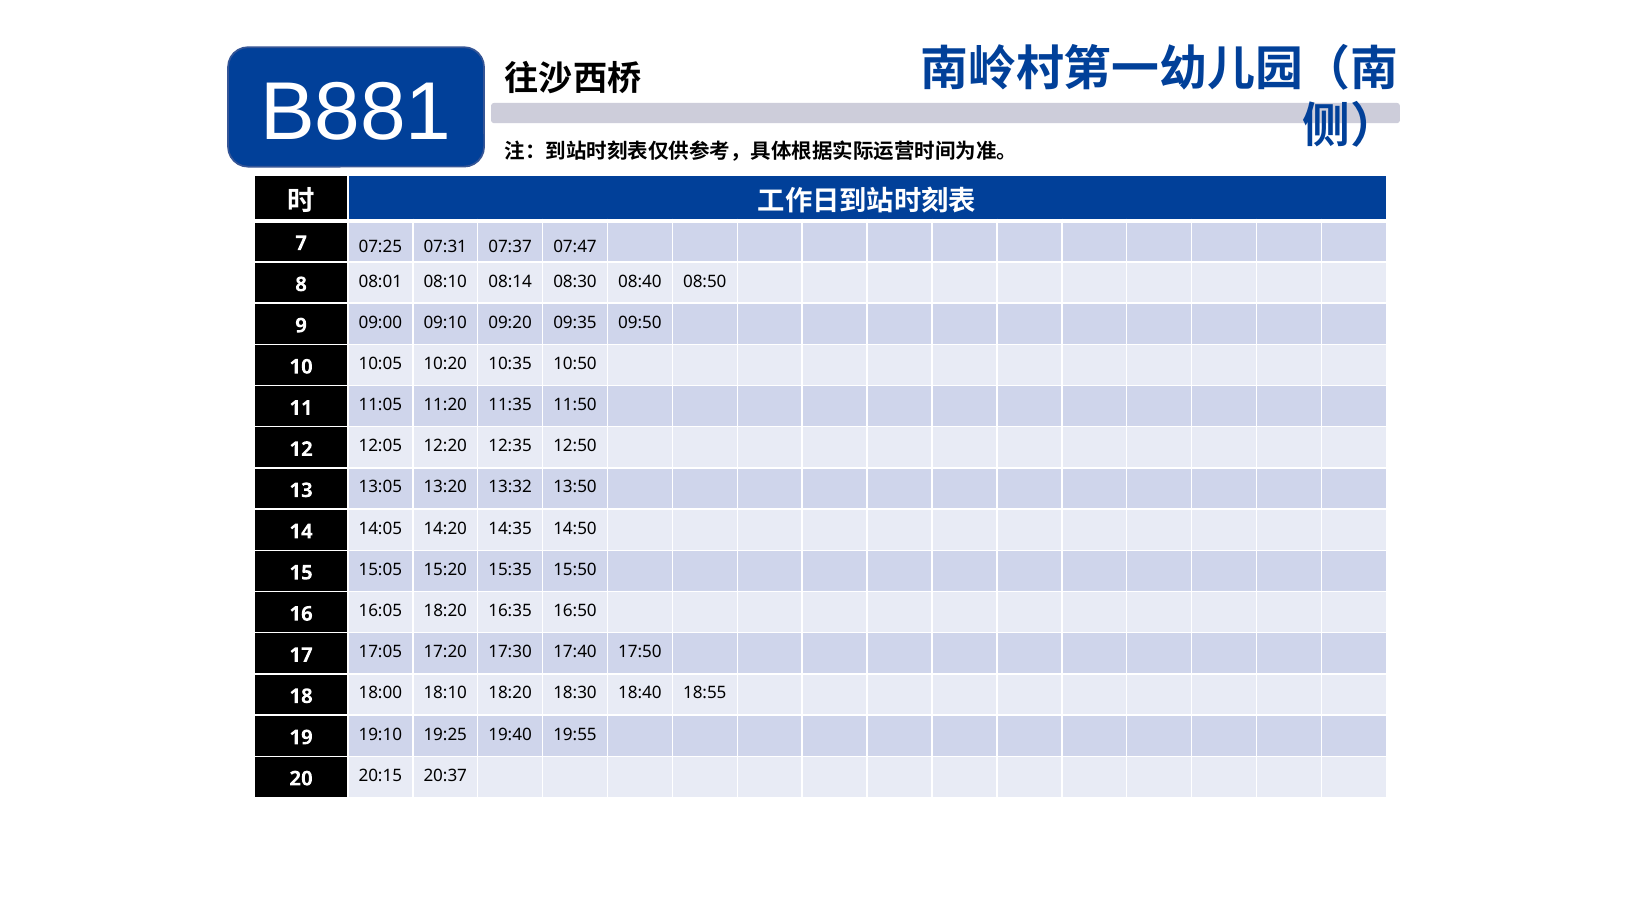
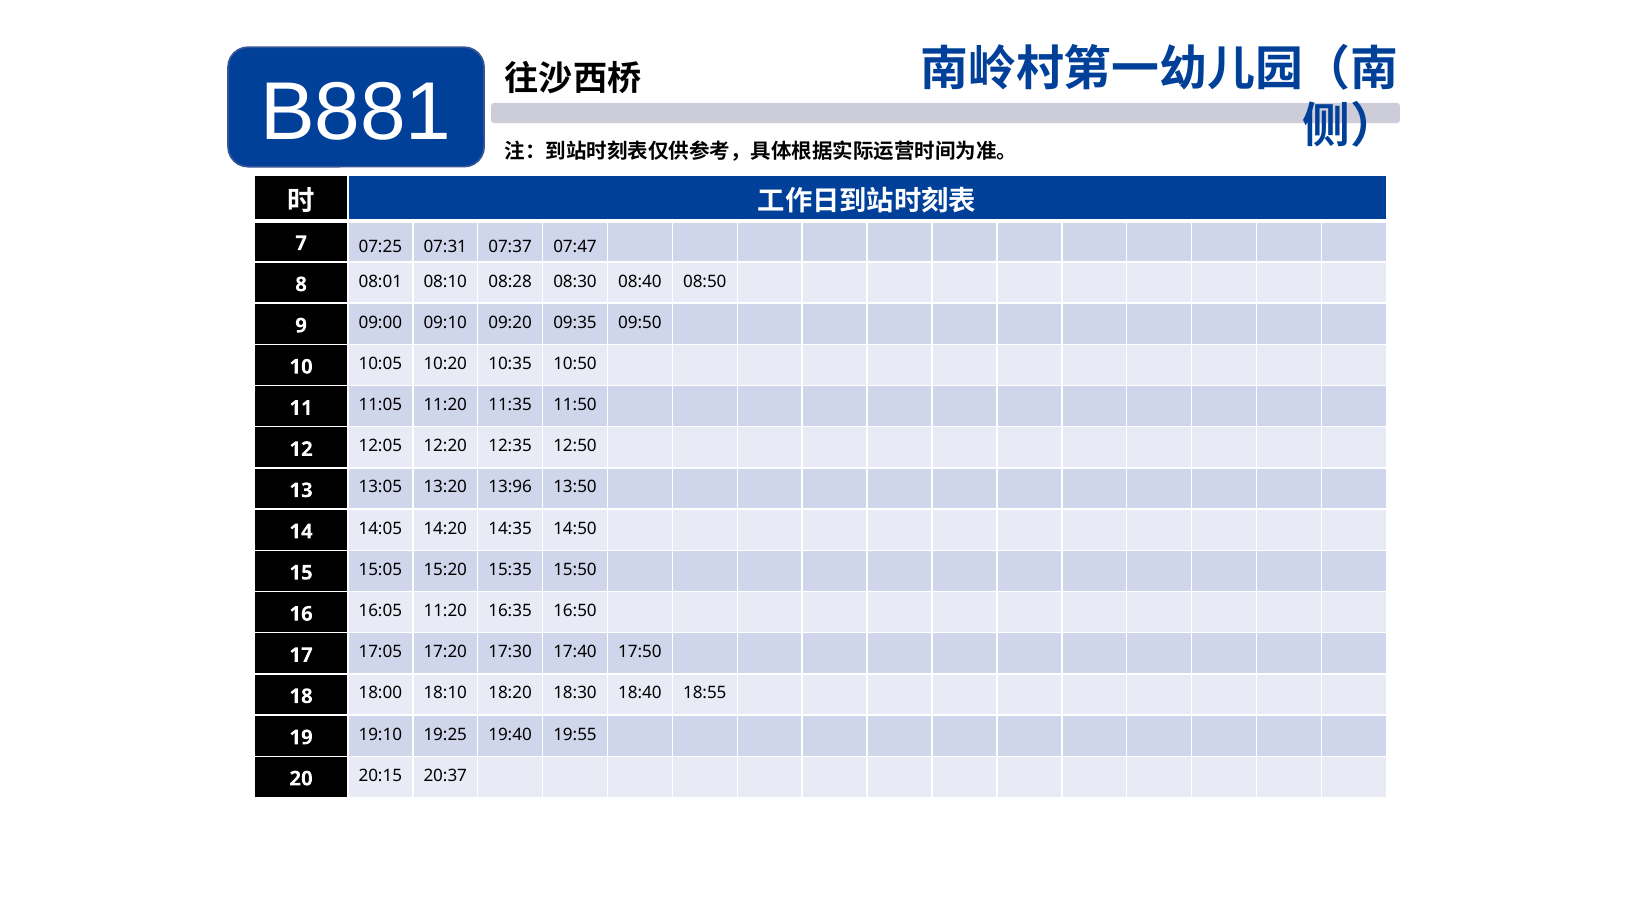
08:14: 08:14 -> 08:28
13:32: 13:32 -> 13:96
16:05 18:20: 18:20 -> 11:20
